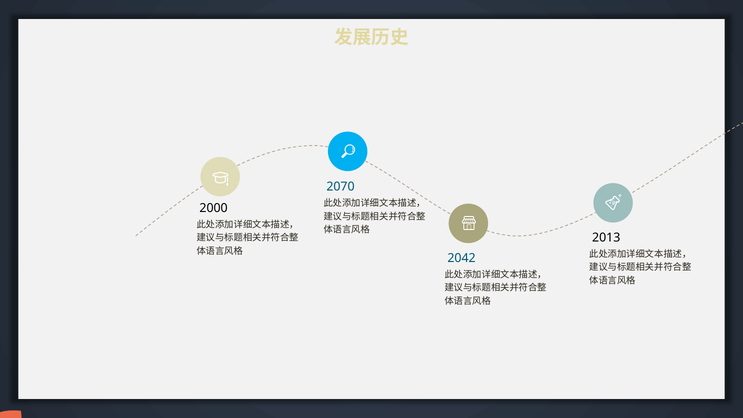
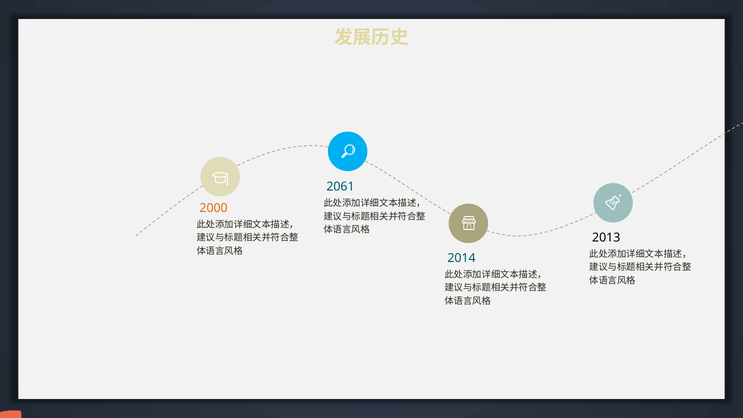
2070: 2070 -> 2061
2000 colour: black -> orange
2042: 2042 -> 2014
